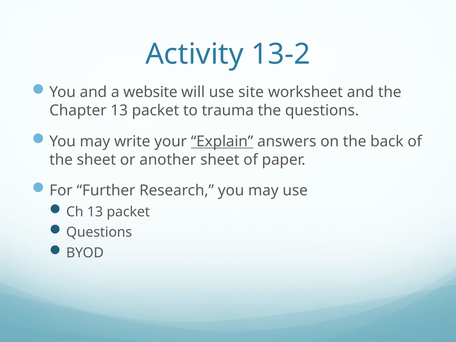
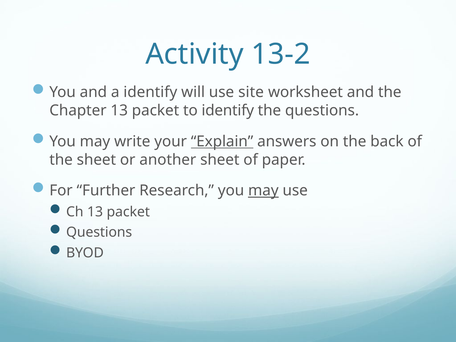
a website: website -> identify
to trauma: trauma -> identify
may at (263, 191) underline: none -> present
